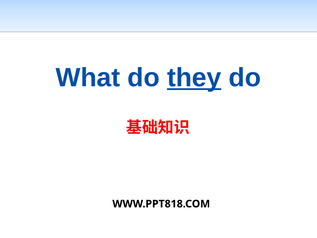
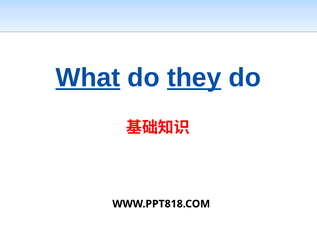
What underline: none -> present
